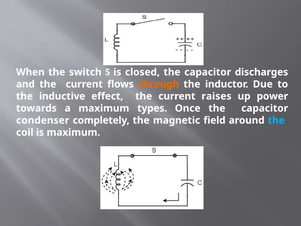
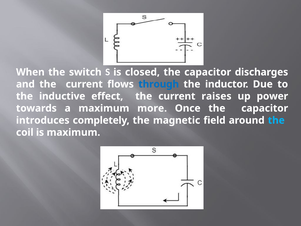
through colour: orange -> blue
types: types -> more
condenser: condenser -> introduces
